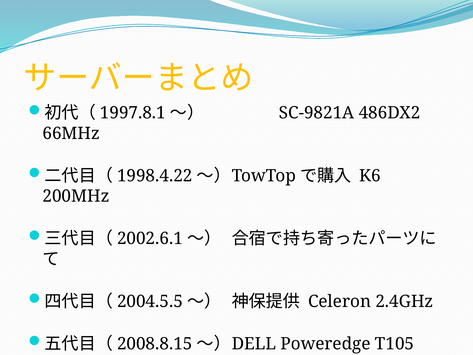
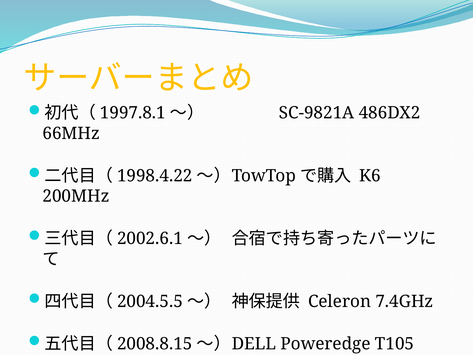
2.4GHz: 2.4GHz -> 7.4GHz
